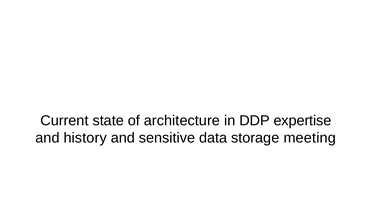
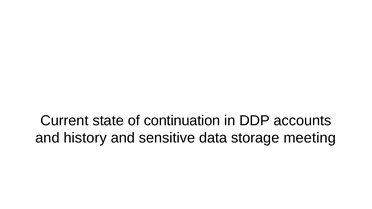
architecture: architecture -> continuation
expertise: expertise -> accounts
